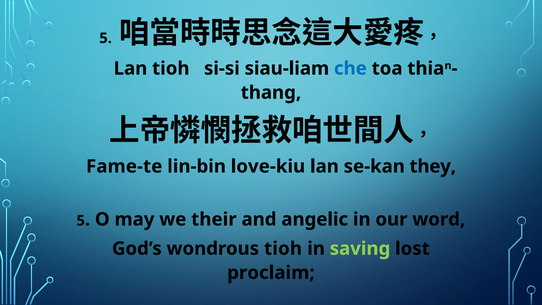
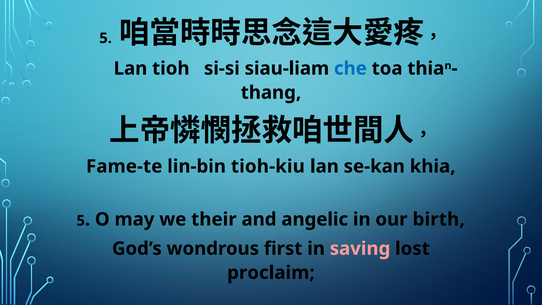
love-kiu: love-kiu -> tioh-kiu
they: they -> khia
word: word -> birth
wondrous tioh: tioh -> first
saving colour: light green -> pink
